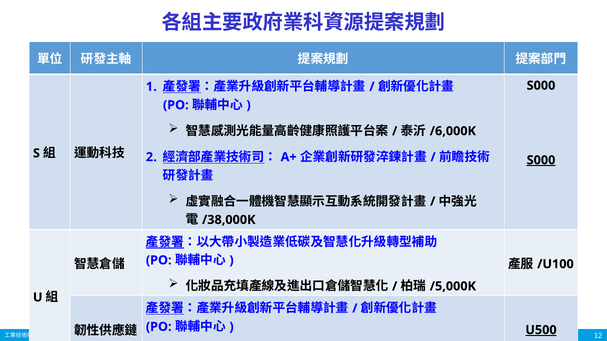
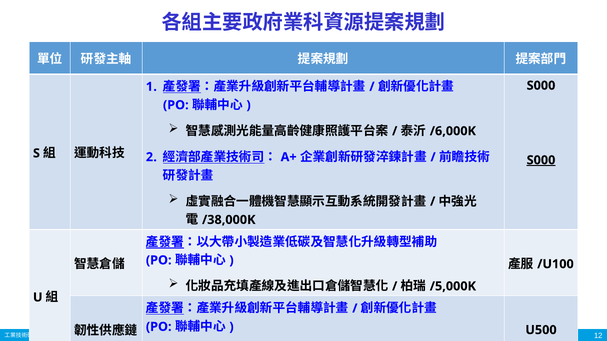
U500 underline: present -> none
